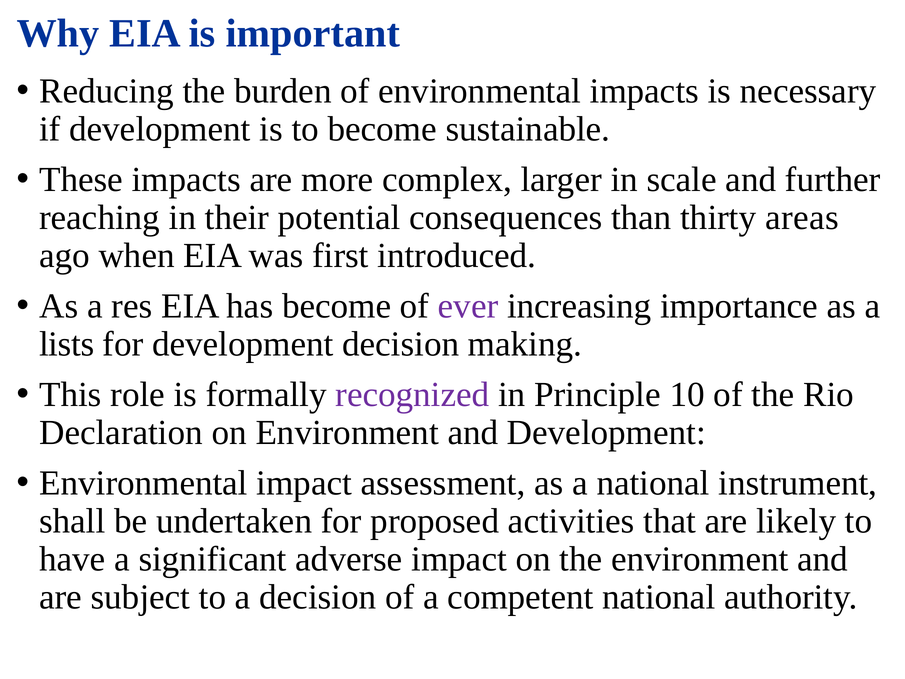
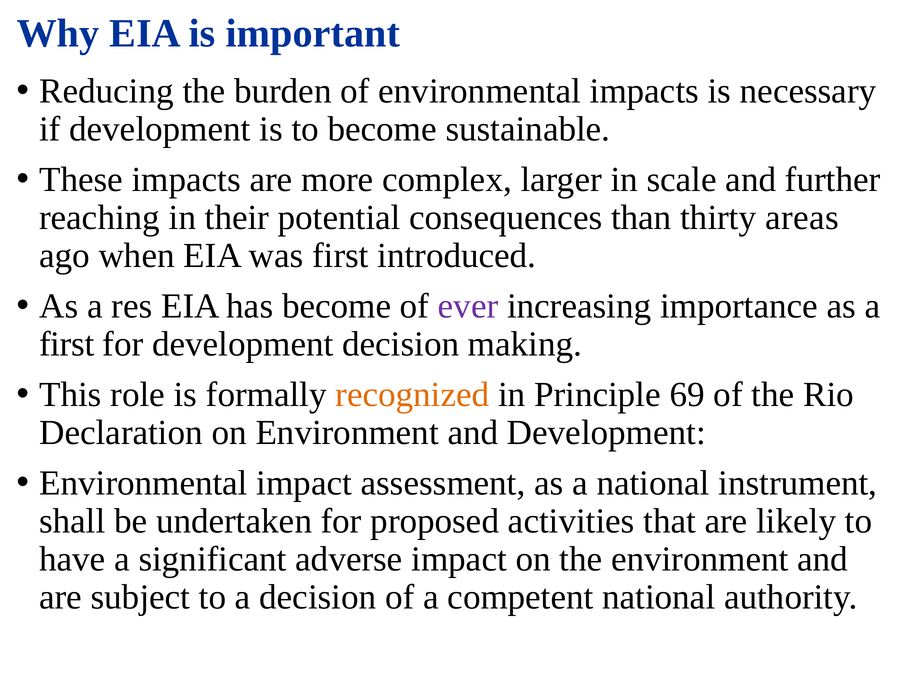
lists at (67, 344): lists -> first
recognized colour: purple -> orange
10: 10 -> 69
